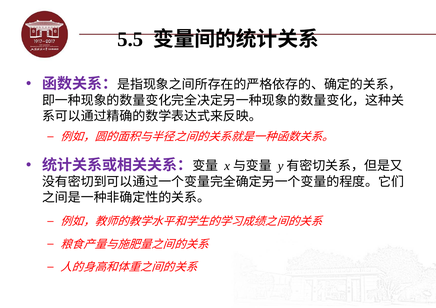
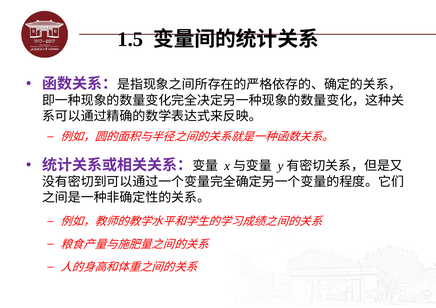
5.5: 5.5 -> 1.5
